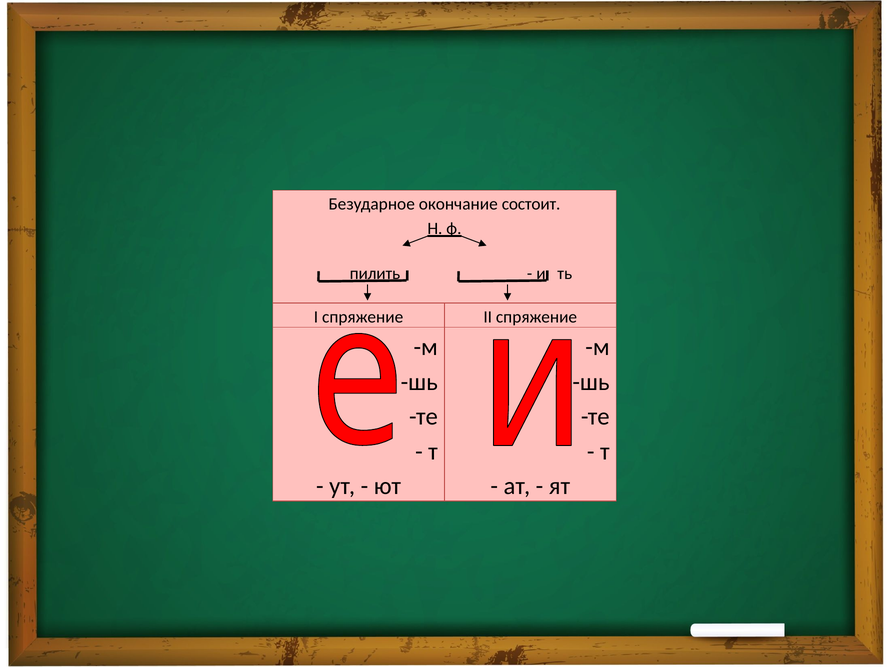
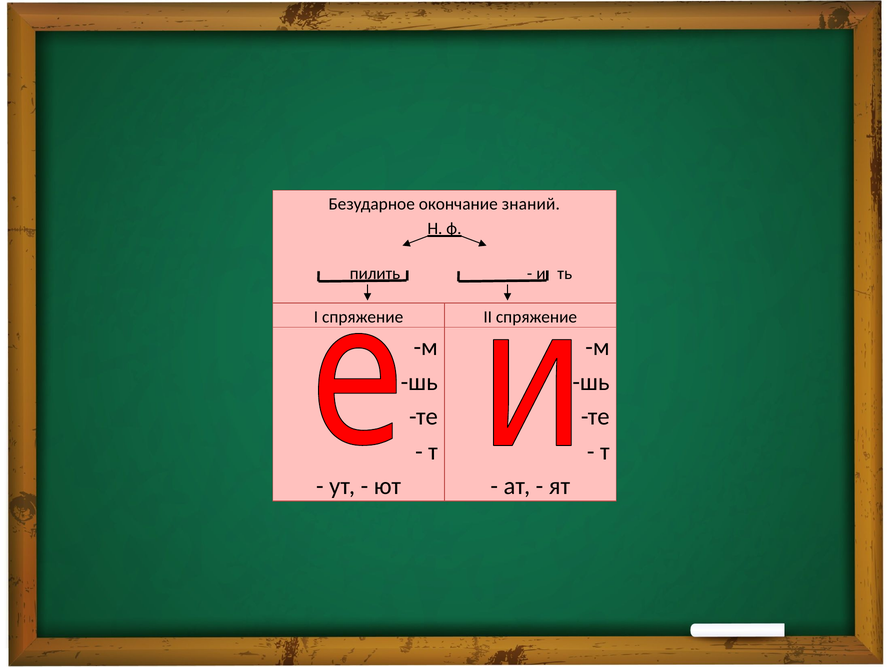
состоит: состоит -> знаний
